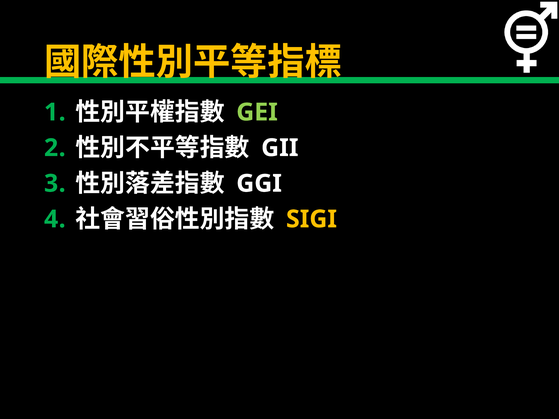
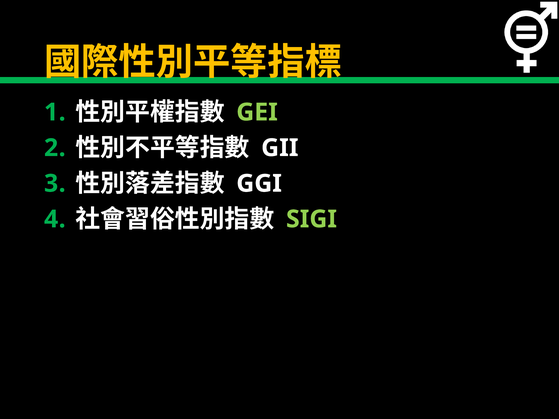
SIGI colour: yellow -> light green
